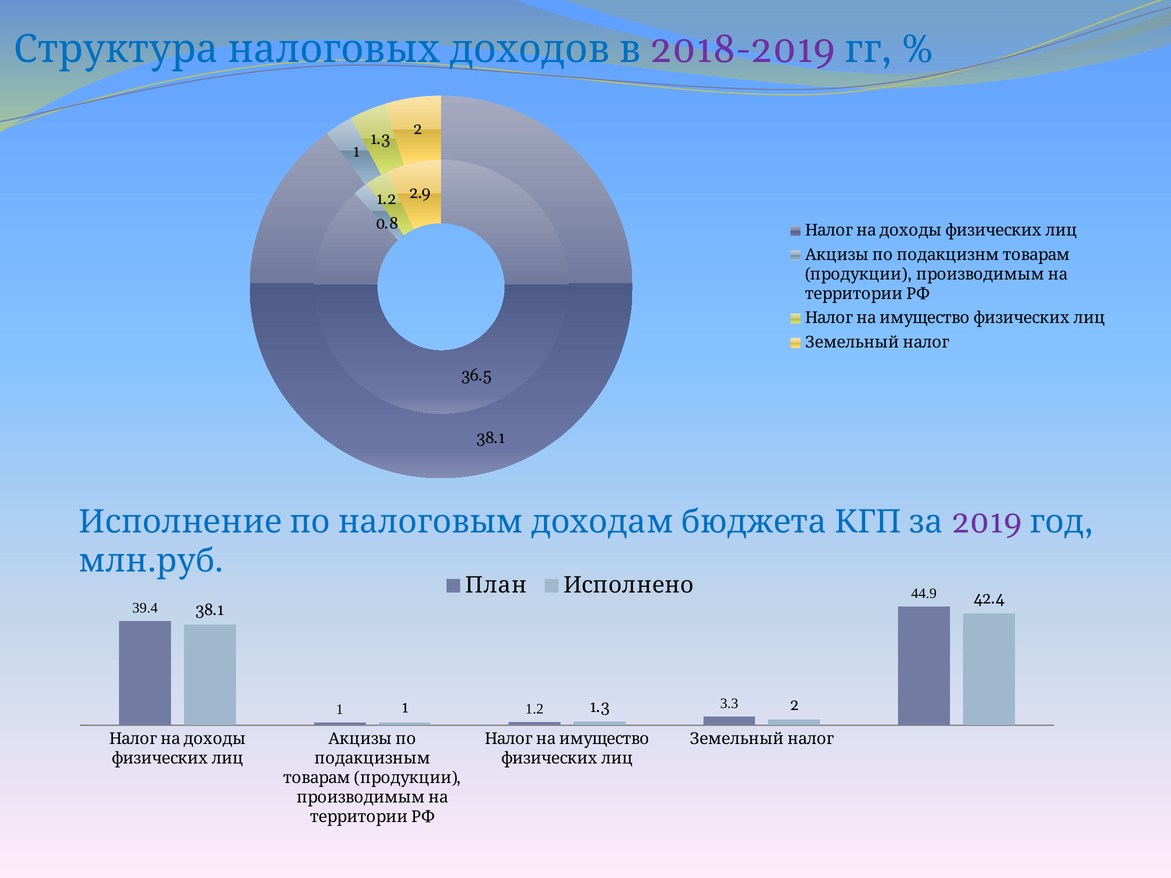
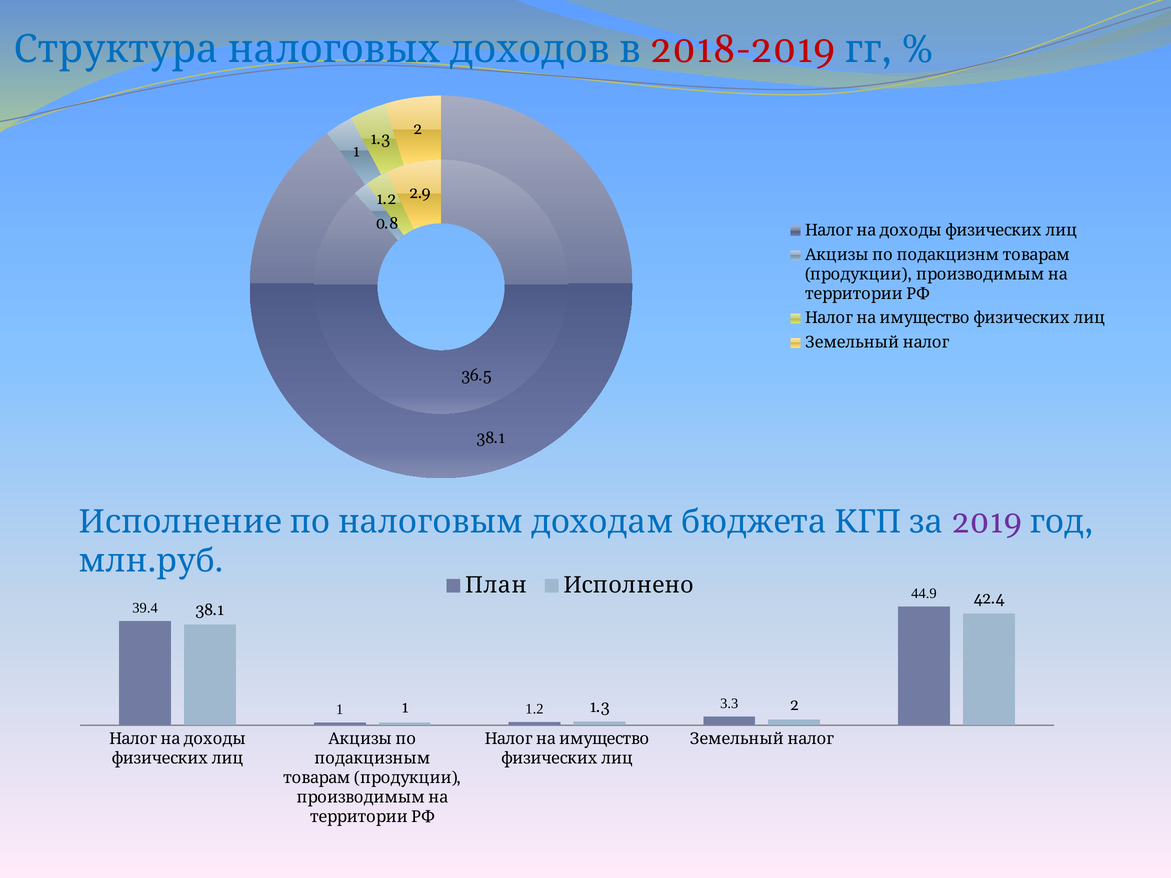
2018-2019 colour: purple -> red
